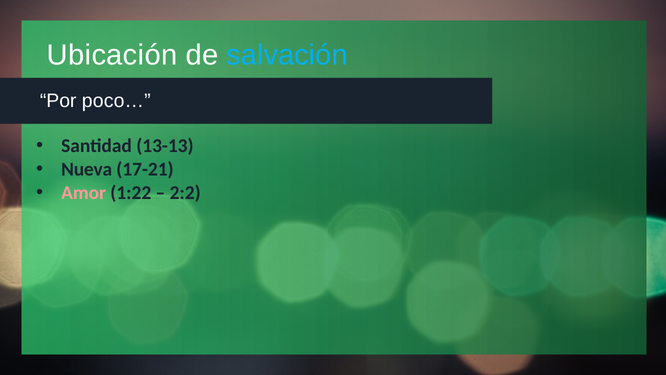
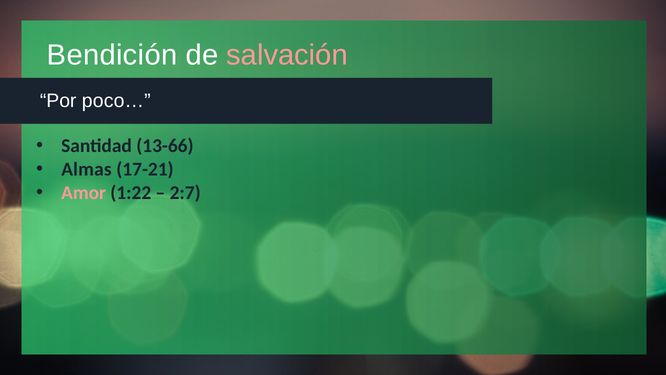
Ubicación: Ubicación -> Bendición
salvación colour: light blue -> pink
13-13: 13-13 -> 13-66
Nueva: Nueva -> Almas
2:2: 2:2 -> 2:7
